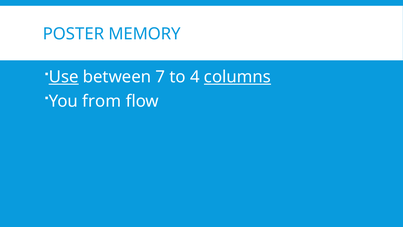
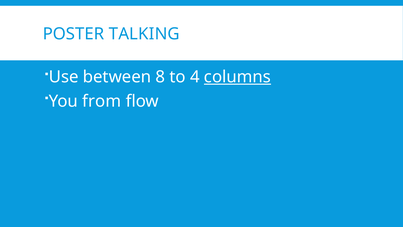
MEMORY: MEMORY -> TALKING
Use underline: present -> none
7: 7 -> 8
